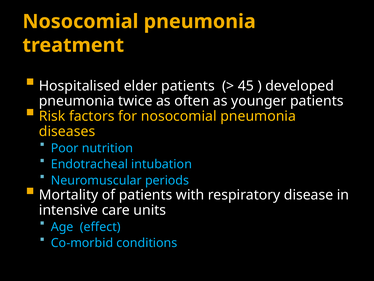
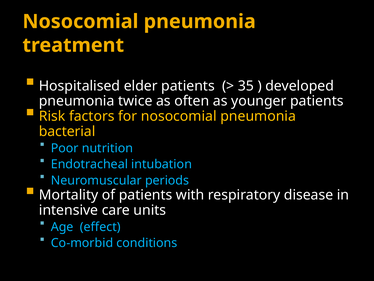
45: 45 -> 35
diseases: diseases -> bacterial
